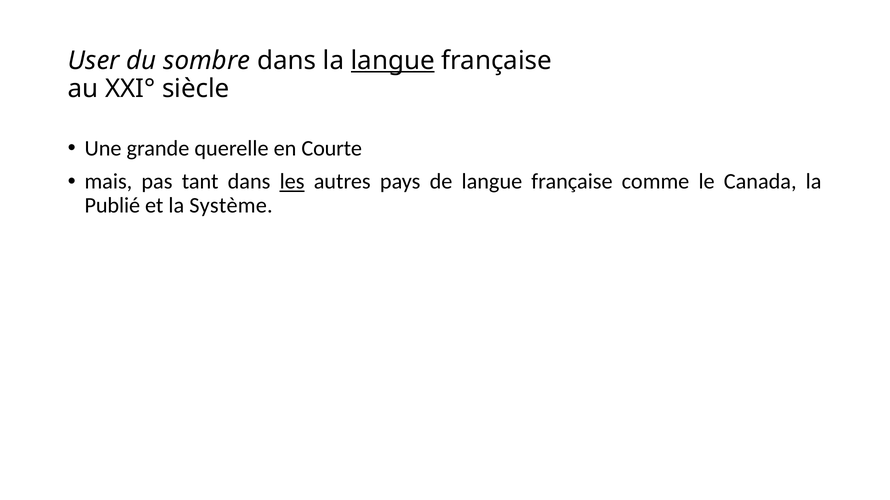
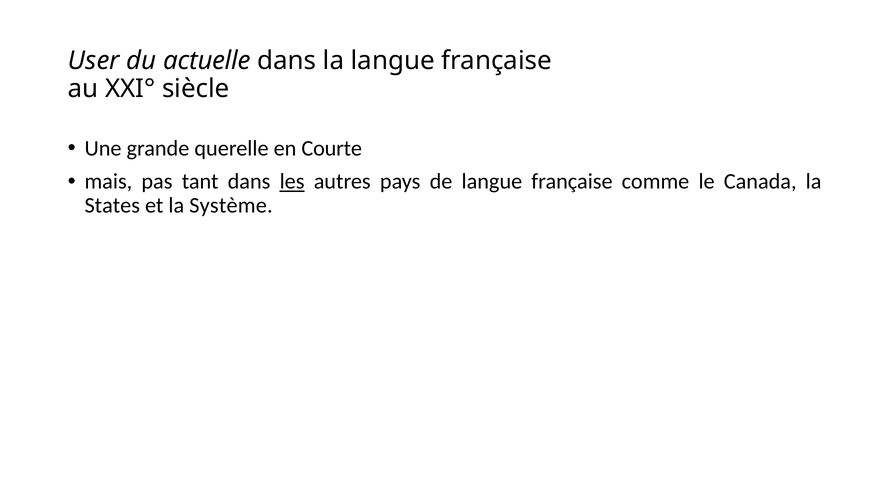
sombre: sombre -> actuelle
langue at (393, 61) underline: present -> none
Publié: Publié -> States
